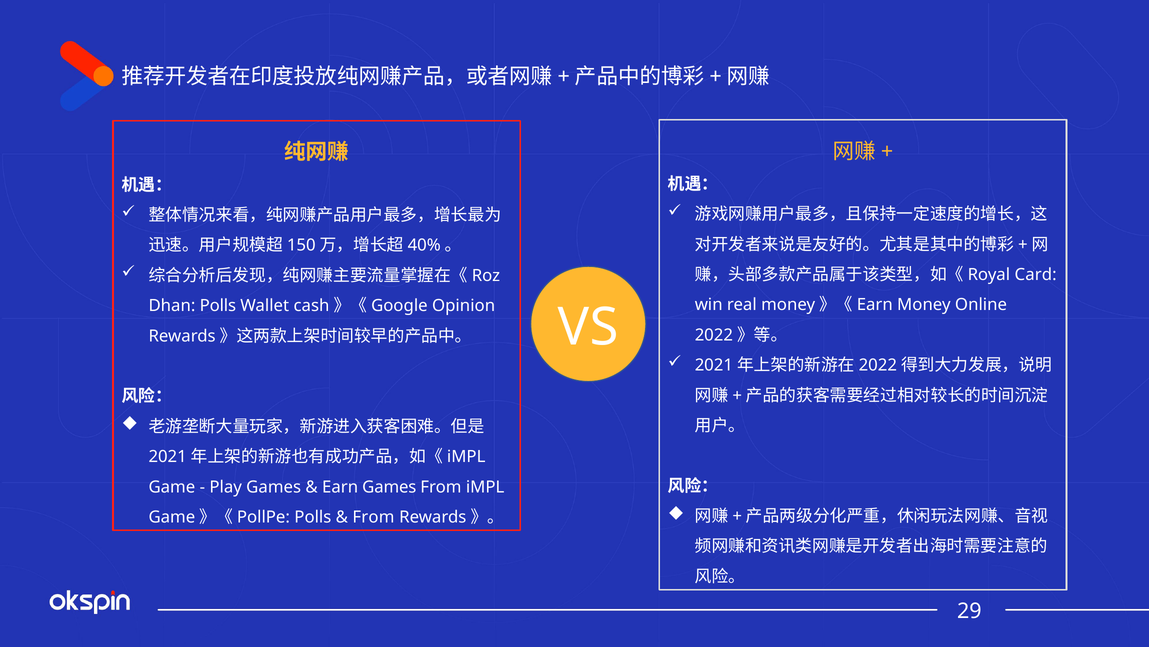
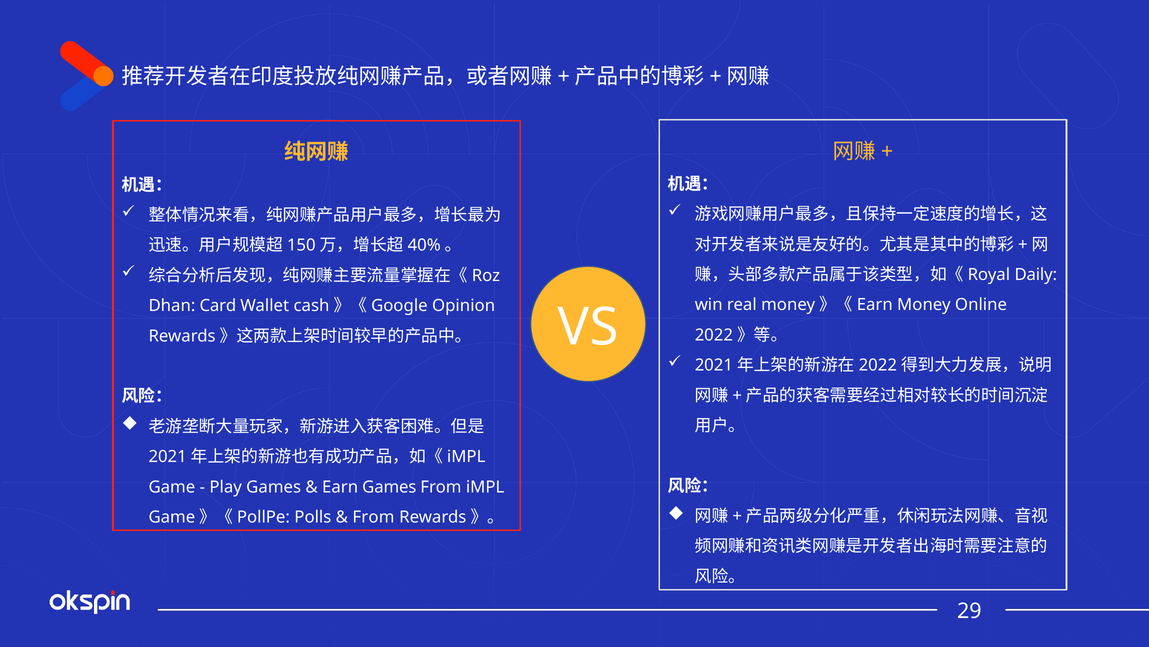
Card: Card -> Daily
Dhan Polls: Polls -> Card
